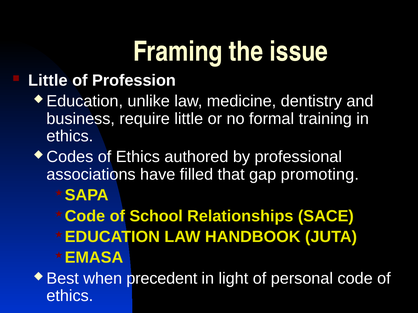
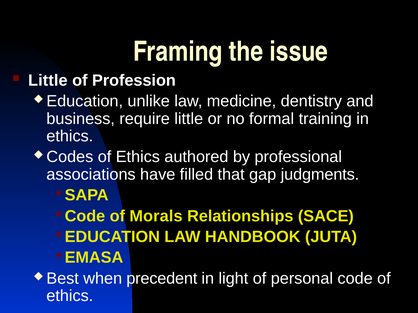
promoting: promoting -> judgments
School: School -> Morals
